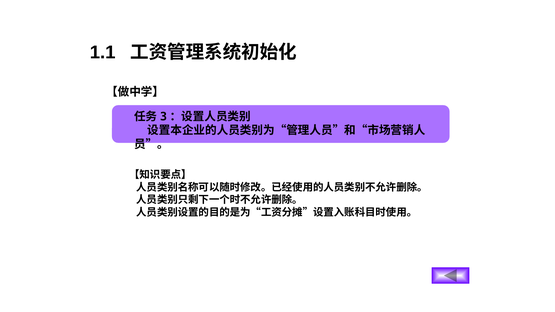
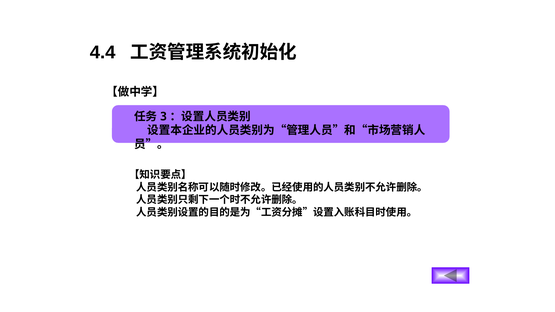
1.1: 1.1 -> 4.4
